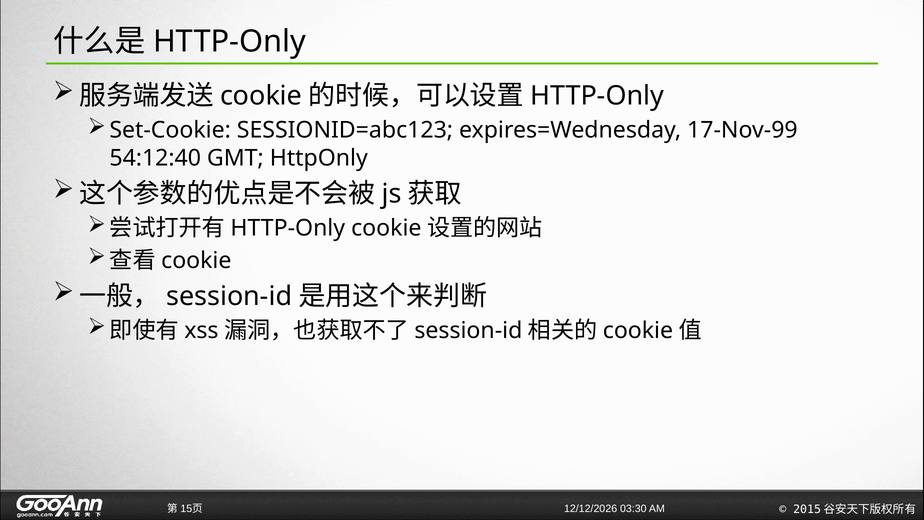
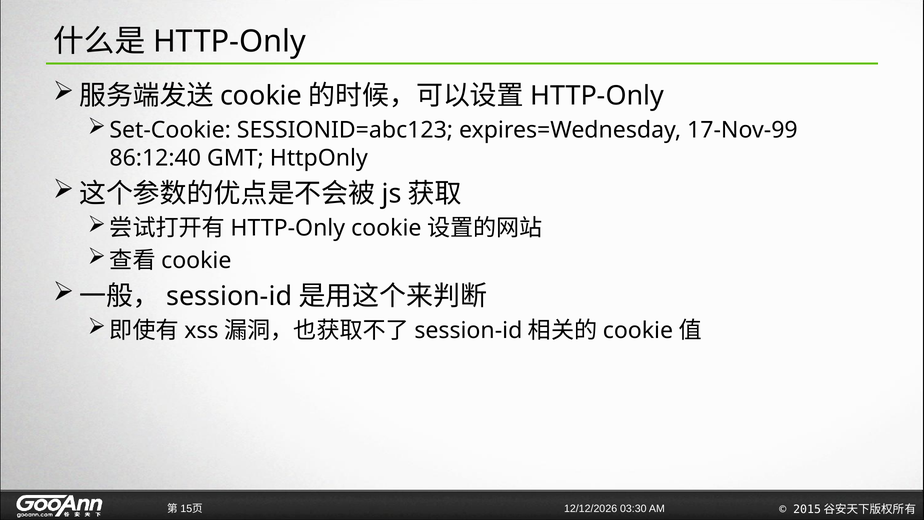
54:12:40: 54:12:40 -> 86:12:40
